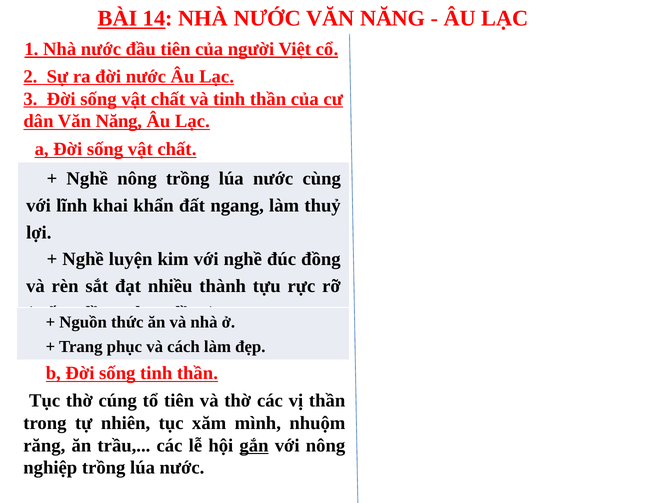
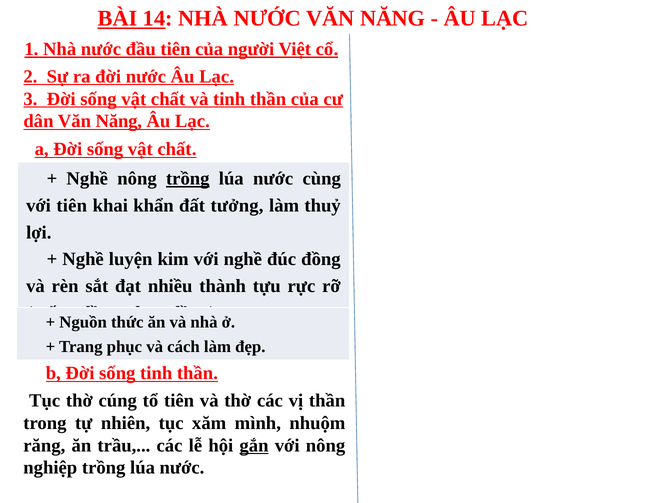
trồng at (188, 179) underline: none -> present
với lĩnh: lĩnh -> tiên
ngang: ngang -> tưởng
